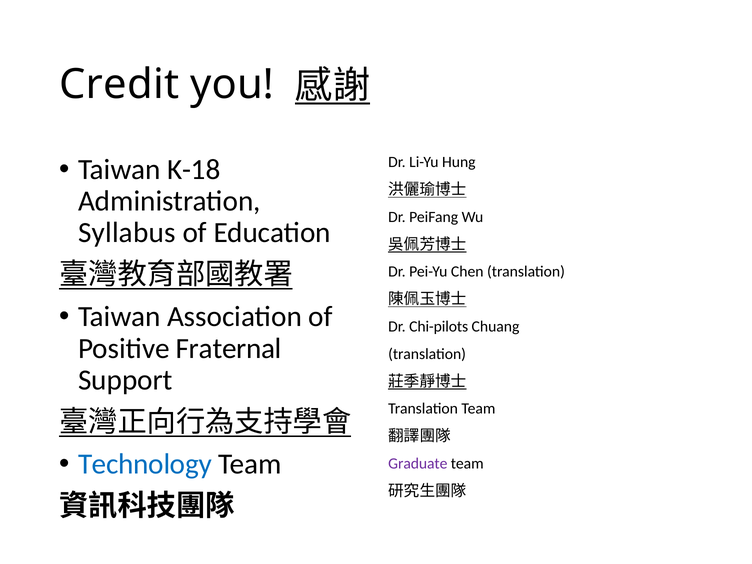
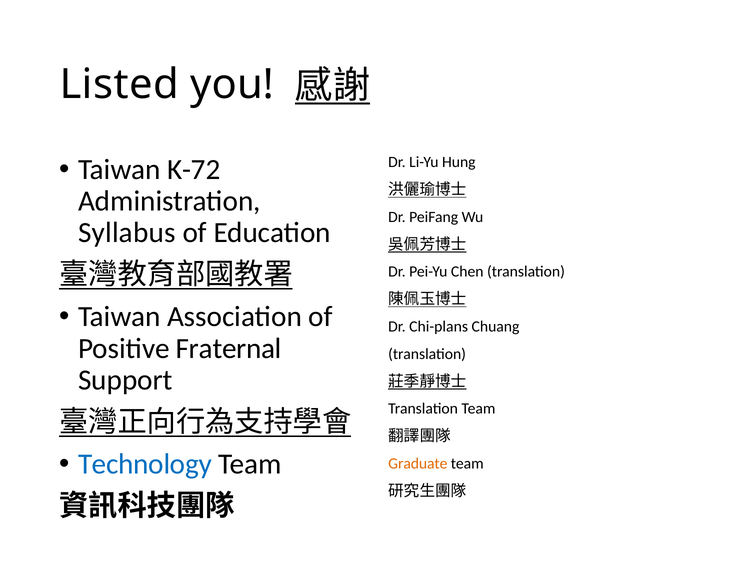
Credit: Credit -> Listed
K-18: K-18 -> K-72
Chi-pilots: Chi-pilots -> Chi-plans
Graduate colour: purple -> orange
